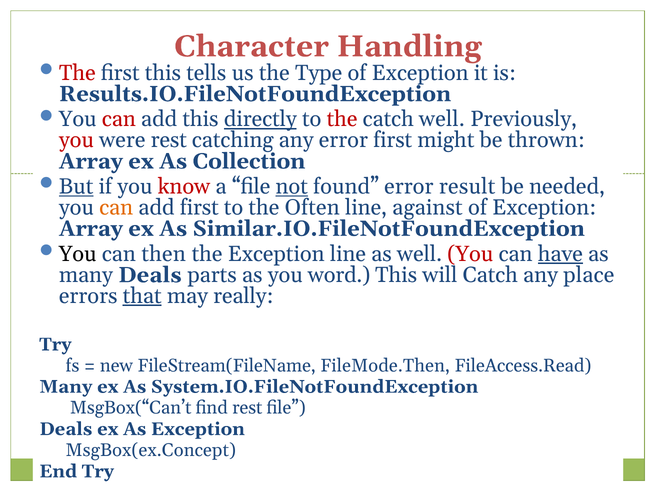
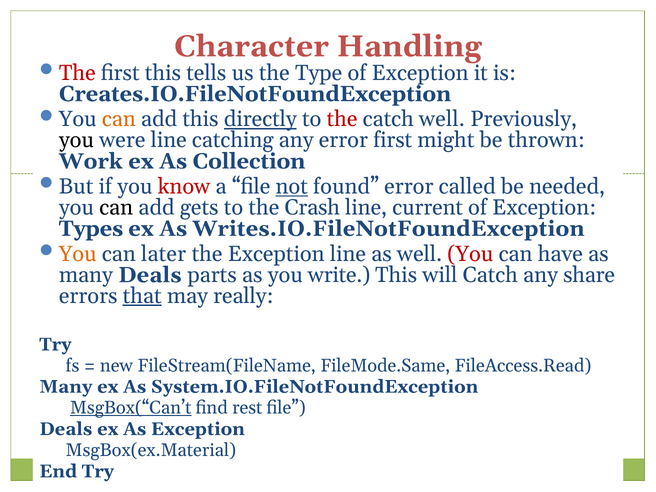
Results.IO.FileNotFoundException: Results.IO.FileNotFoundException -> Creates.IO.FileNotFoundException
can at (119, 119) colour: red -> orange
you at (76, 140) colour: red -> black
were rest: rest -> line
Array at (91, 161): Array -> Work
But underline: present -> none
result: result -> called
can at (116, 208) colour: orange -> black
add first: first -> gets
Often: Often -> Crash
against: against -> current
Array at (91, 229): Array -> Types
Similar.IO.FileNotFoundException: Similar.IO.FileNotFoundException -> Writes.IO.FileNotFoundException
You at (78, 254) colour: black -> orange
then: then -> later
have underline: present -> none
word: word -> write
place: place -> share
FileMode.Then: FileMode.Then -> FileMode.Same
MsgBox(“Can’t underline: none -> present
MsgBox(ex.Concept: MsgBox(ex.Concept -> MsgBox(ex.Material
